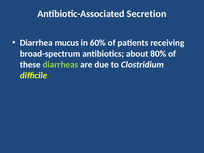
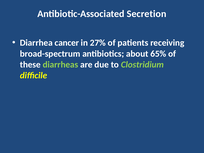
mucus: mucus -> cancer
60%: 60% -> 27%
80%: 80% -> 65%
Clostridium colour: white -> light green
